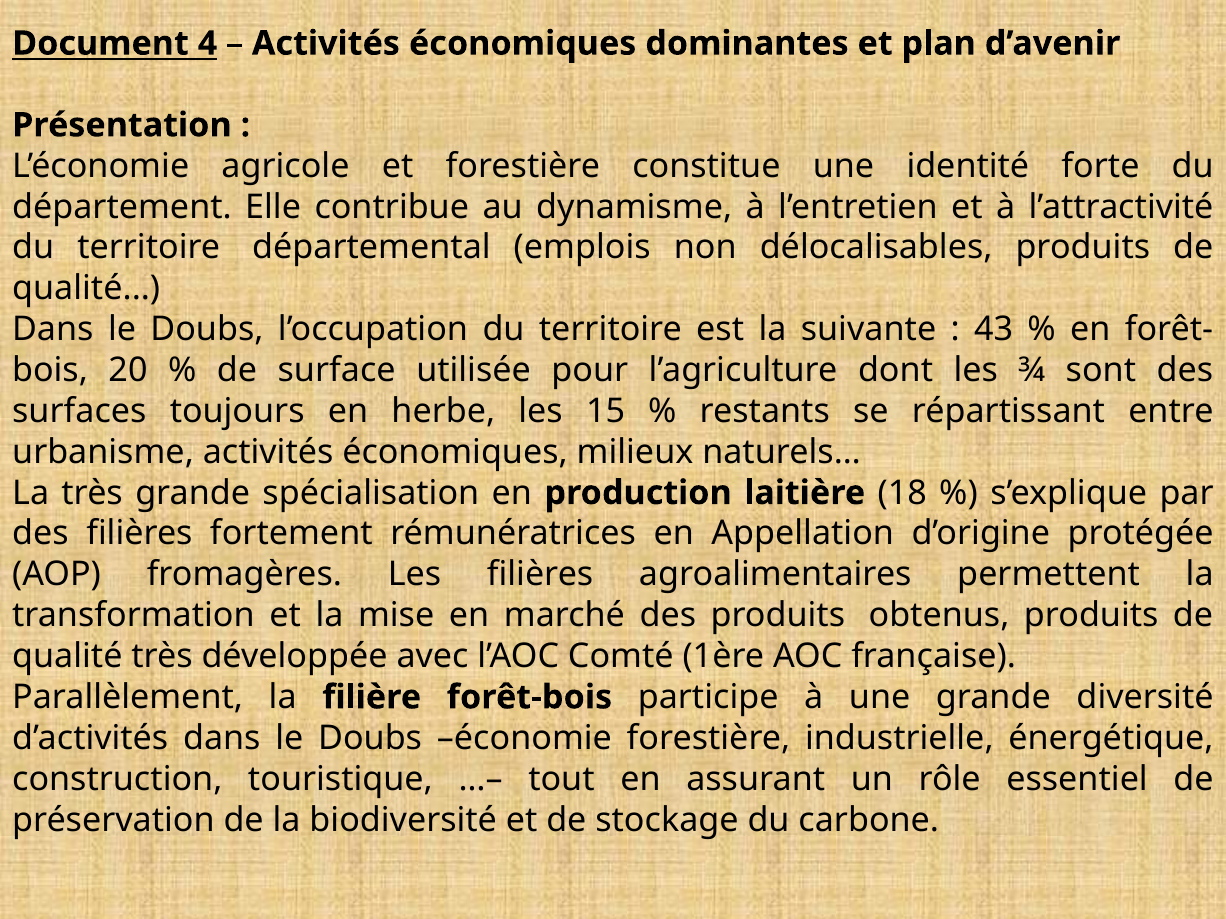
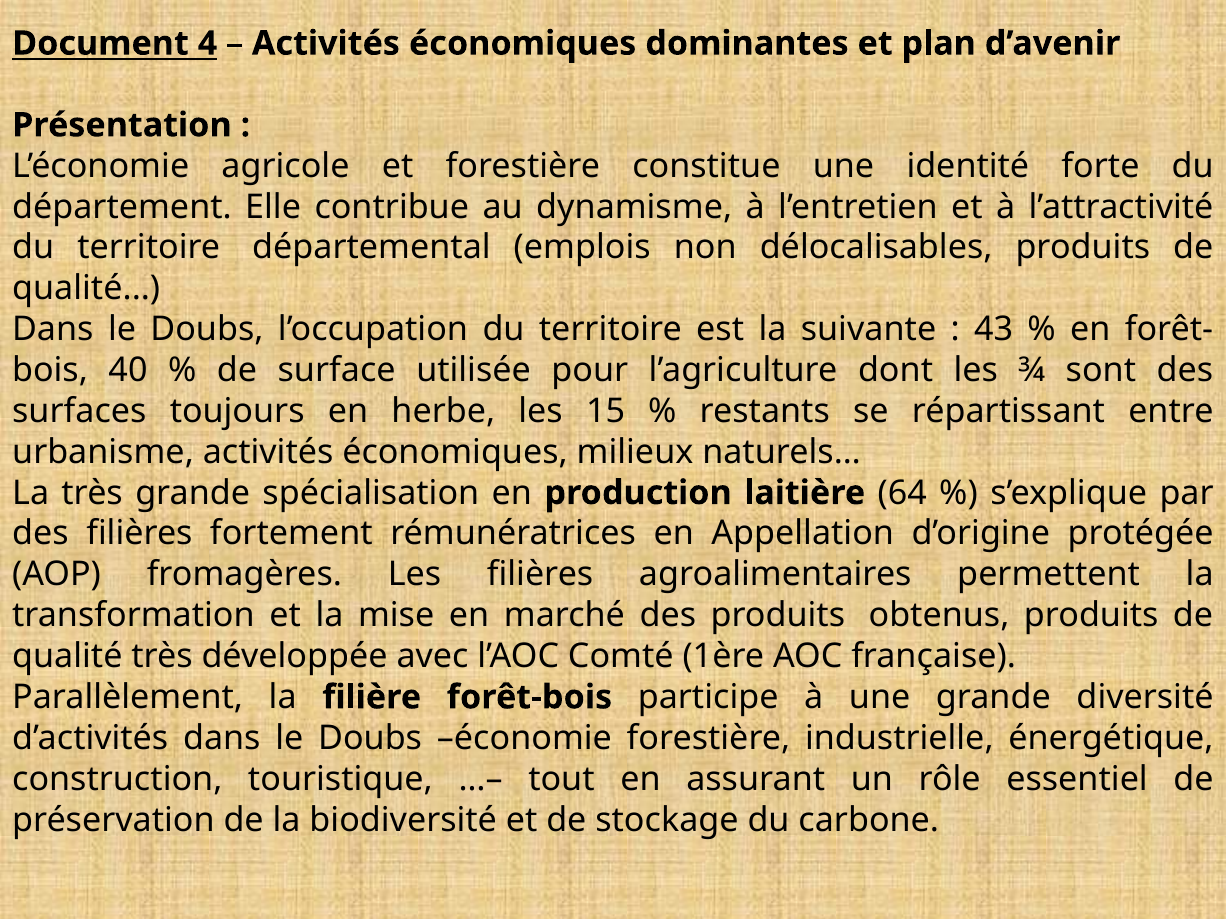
20: 20 -> 40
18: 18 -> 64
